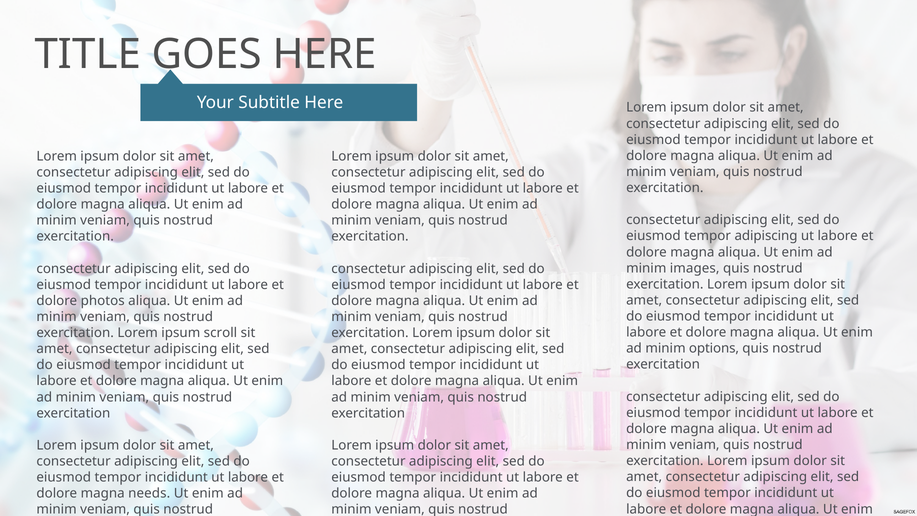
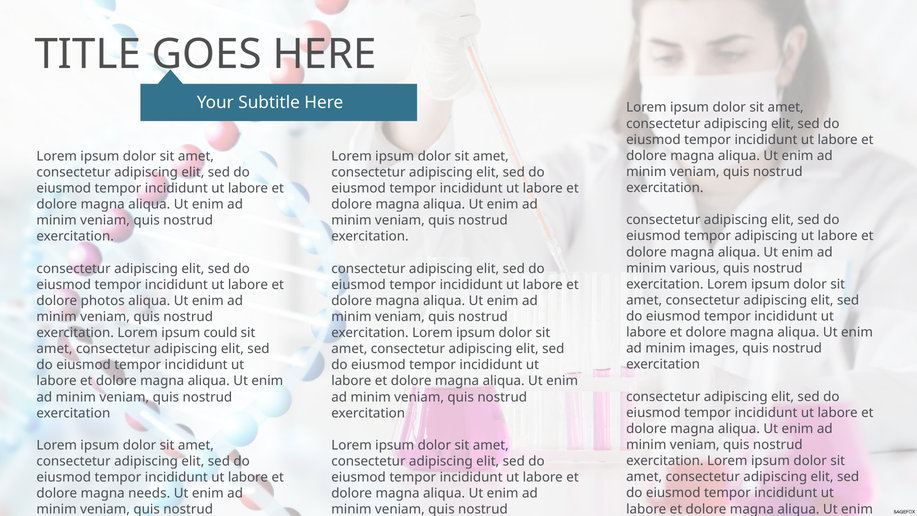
images: images -> various
scroll: scroll -> could
options: options -> images
